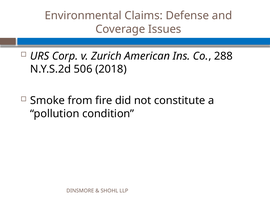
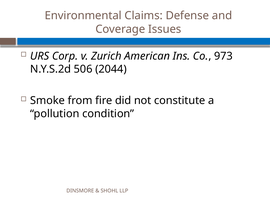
288: 288 -> 973
2018: 2018 -> 2044
